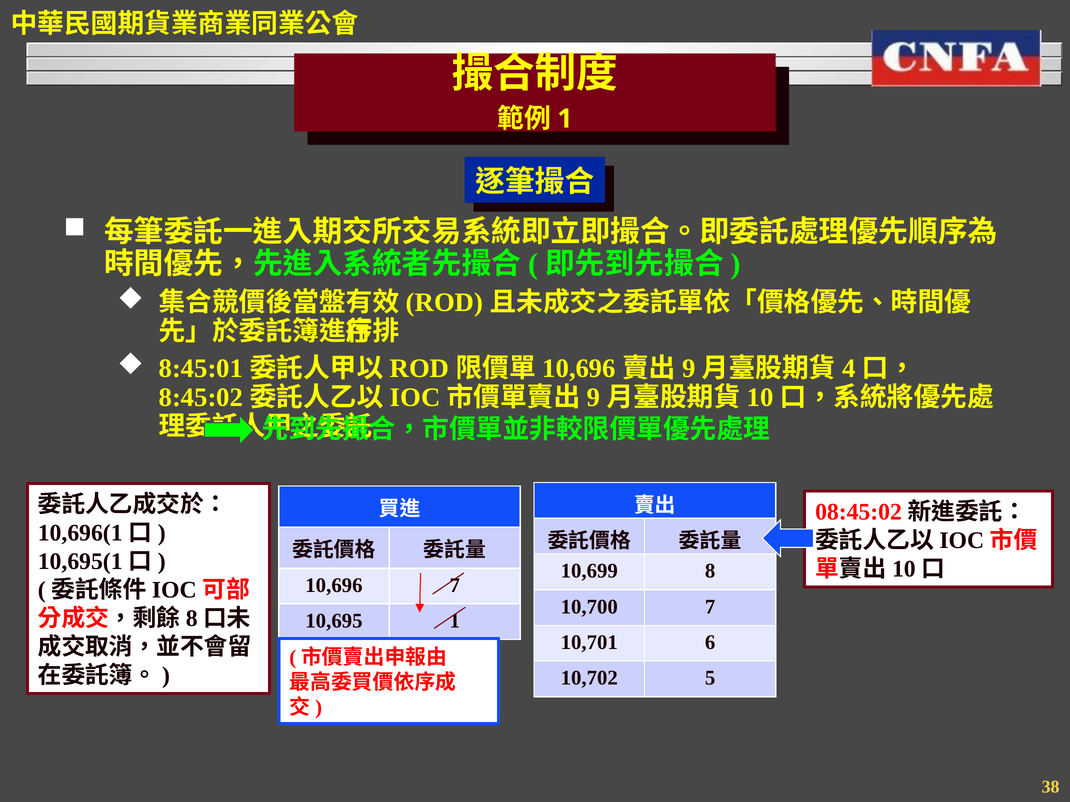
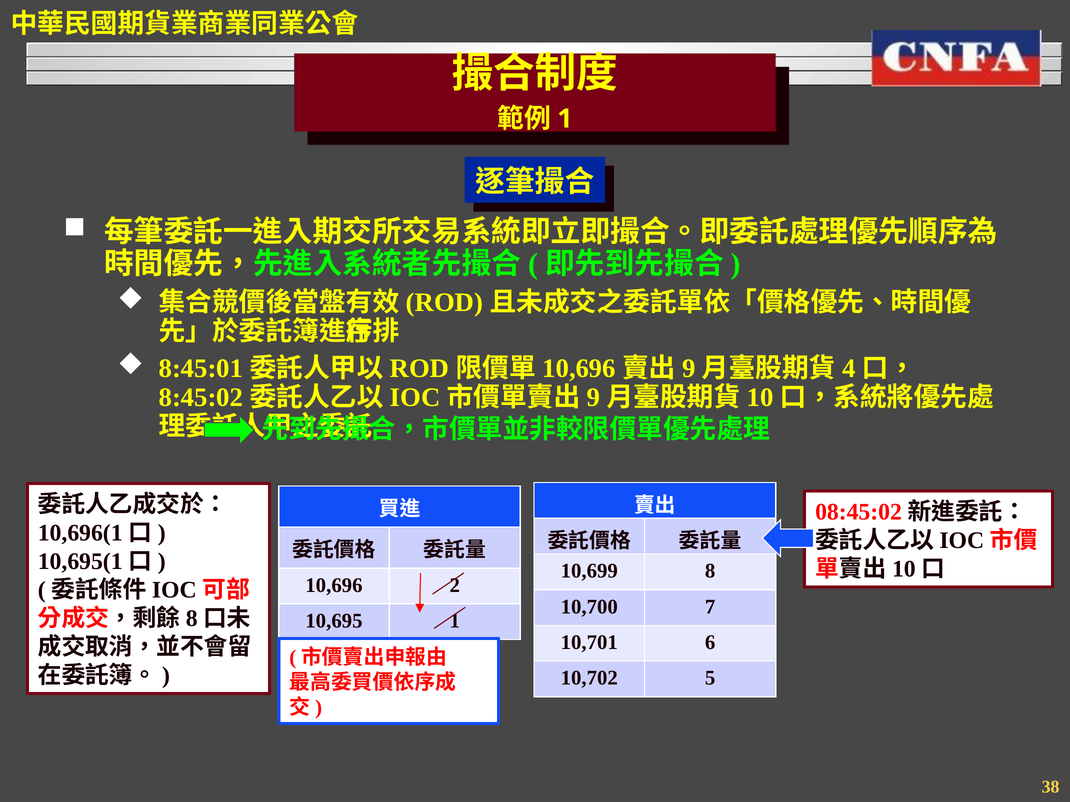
10,696 7: 7 -> 2
